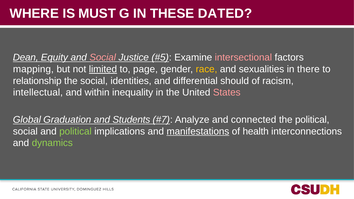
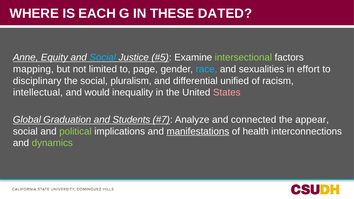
MUST: MUST -> EACH
Dean: Dean -> Anne
Social at (103, 58) colour: pink -> light blue
intersectional colour: pink -> light green
limited underline: present -> none
race colour: yellow -> light blue
there: there -> effort
relationship: relationship -> disciplinary
identities: identities -> pluralism
should: should -> unified
within: within -> would
the political: political -> appear
